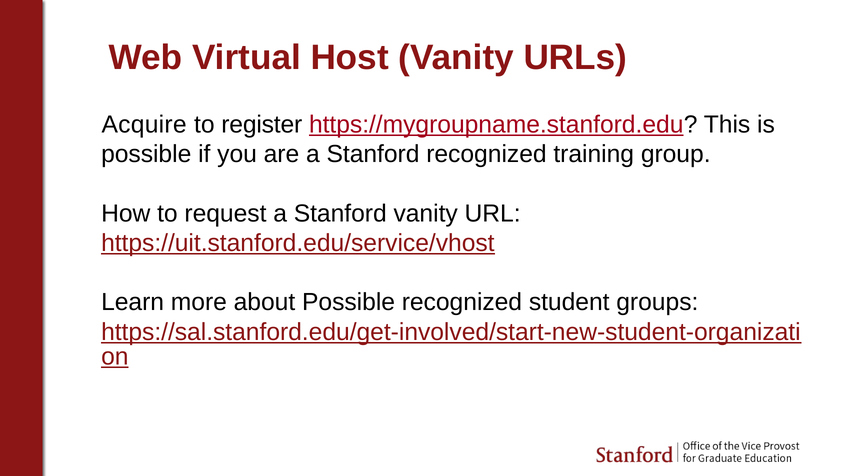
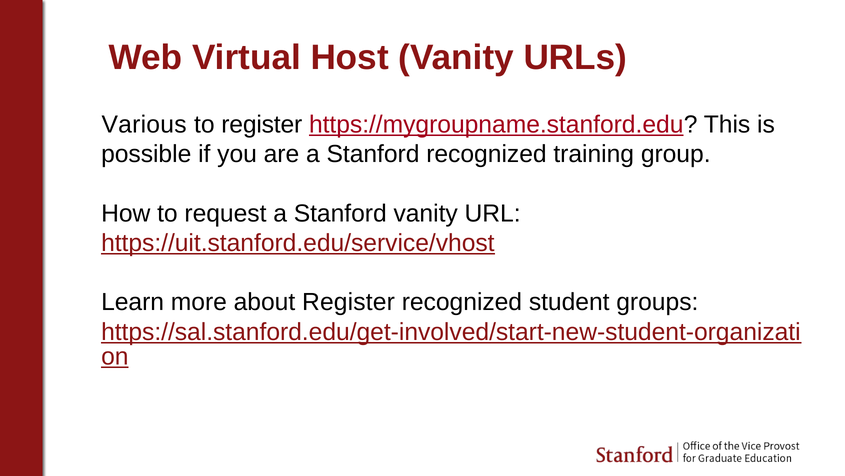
Acquire: Acquire -> Various
about Possible: Possible -> Register
